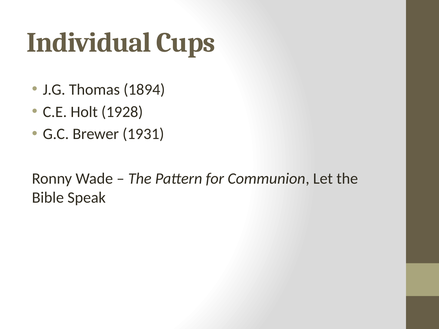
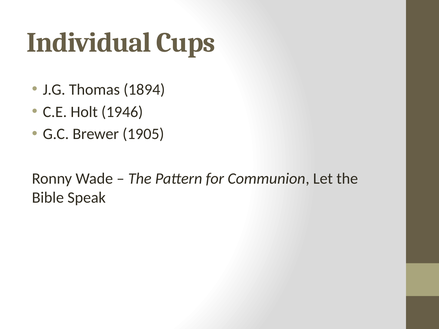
1928: 1928 -> 1946
1931: 1931 -> 1905
